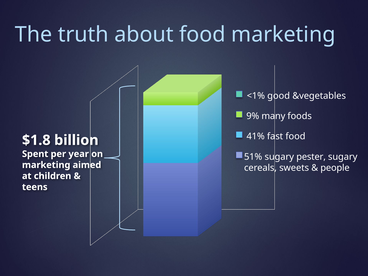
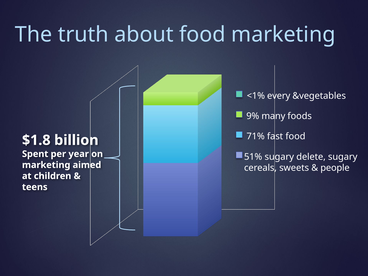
good: good -> every
41%: 41% -> 71%
pester: pester -> delete
